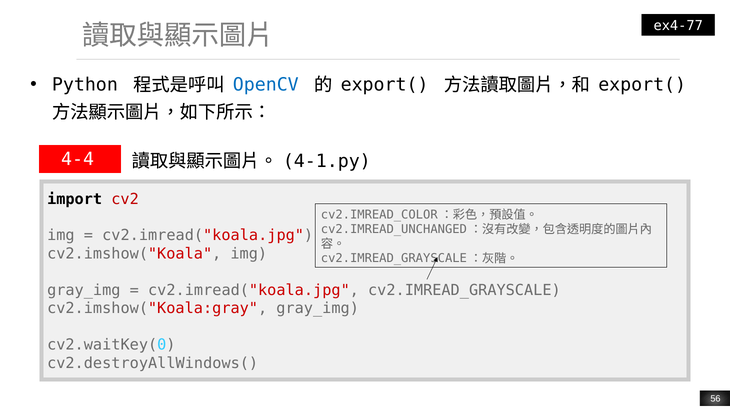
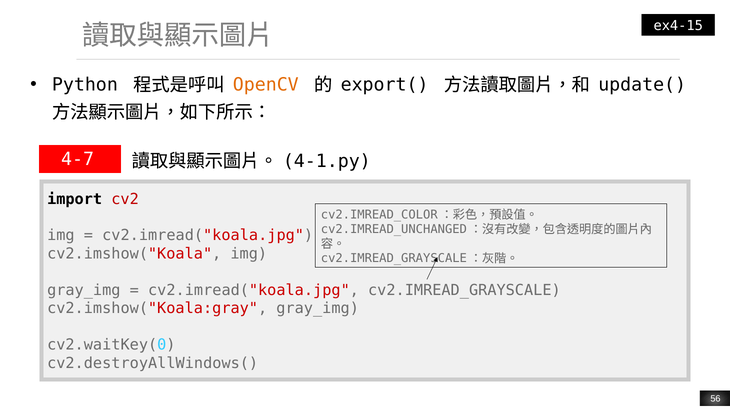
ex4-77: ex4-77 -> ex4-15
OpenCV colour: blue -> orange
export( at (642, 85): export( -> update(
4-4: 4-4 -> 4-7
